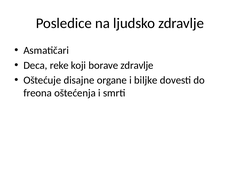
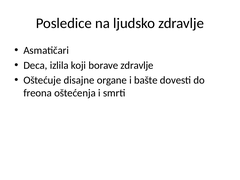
reke: reke -> izlila
biljke: biljke -> bašte
